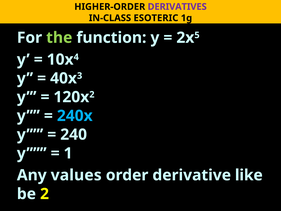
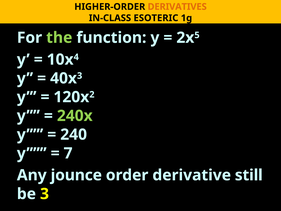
DERIVATIVES colour: purple -> orange
240x colour: light blue -> light green
1: 1 -> 7
values: values -> jounce
like: like -> still
be 2: 2 -> 3
